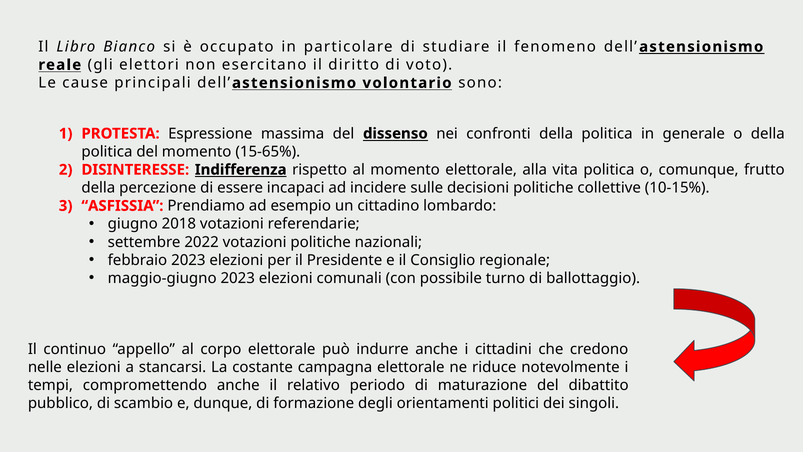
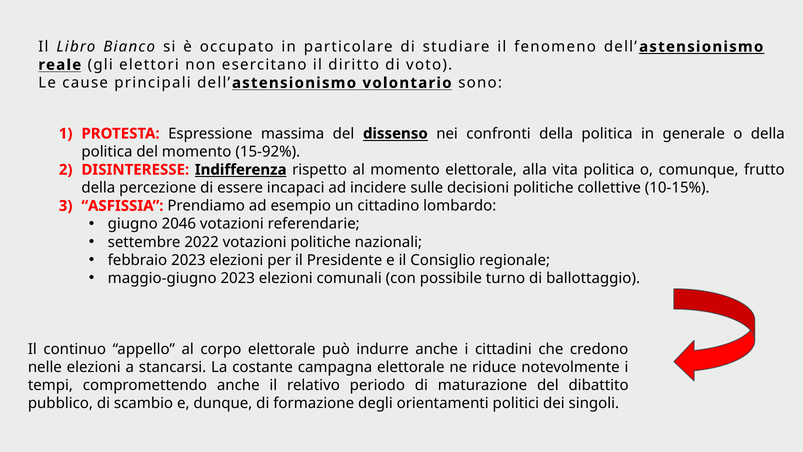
15-65%: 15-65% -> 15-92%
2018: 2018 -> 2046
